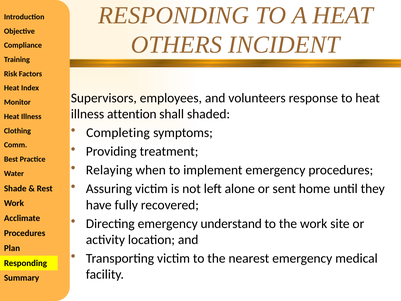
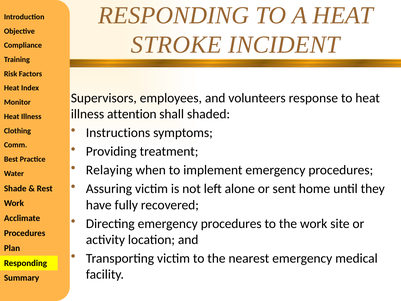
OTHERS: OTHERS -> STROKE
Completing: Completing -> Instructions
Directing emergency understand: understand -> procedures
